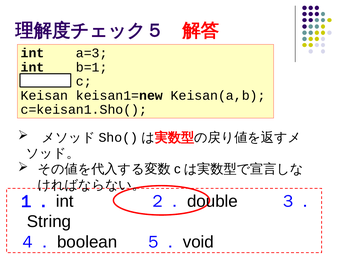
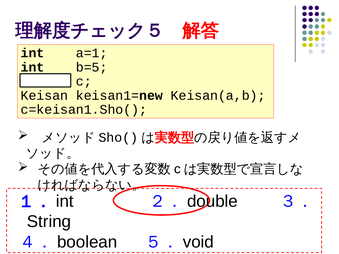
a=3: a=3 -> a=1
b=1: b=1 -> b=5
